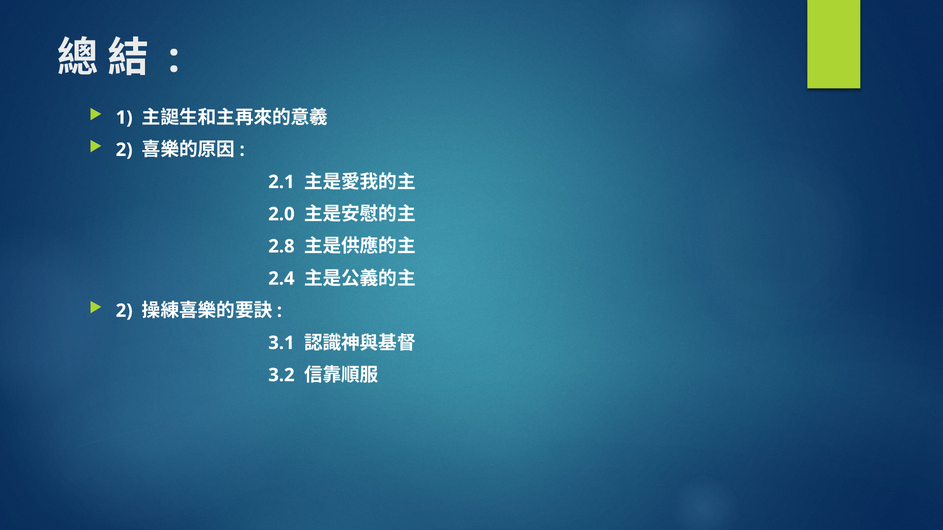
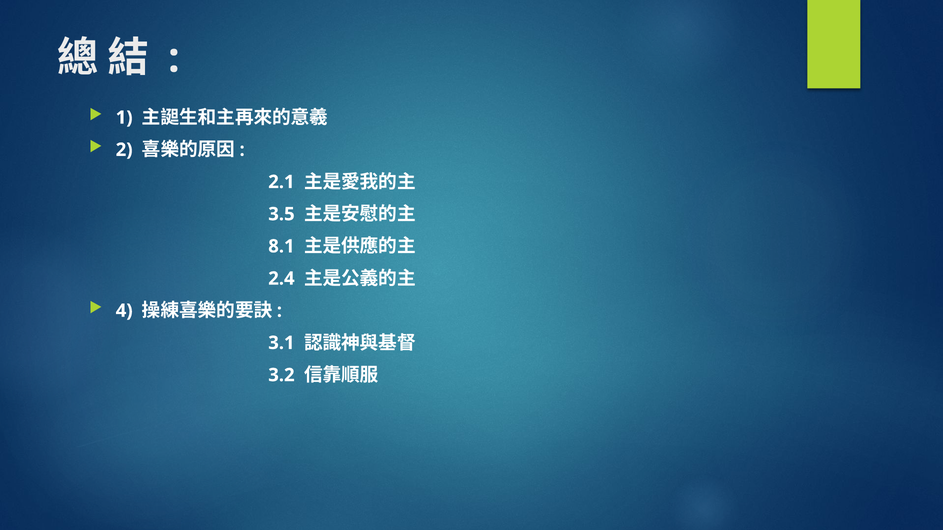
2.0: 2.0 -> 3.5
2.8: 2.8 -> 8.1
2 at (124, 311): 2 -> 4
